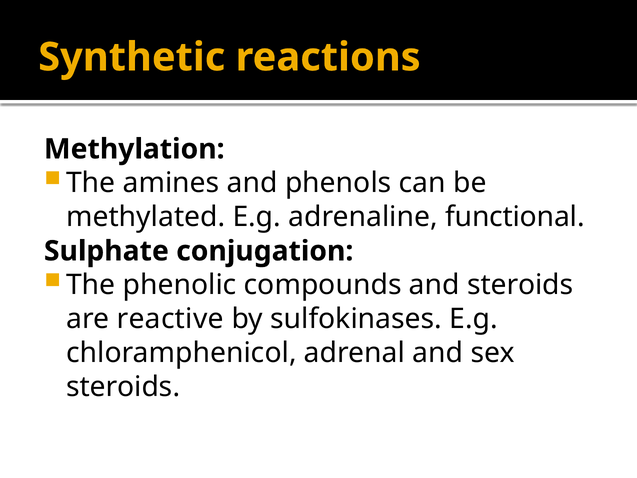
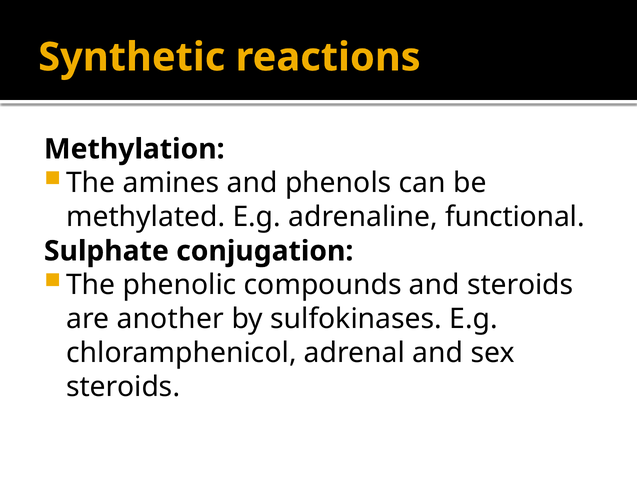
reactive: reactive -> another
